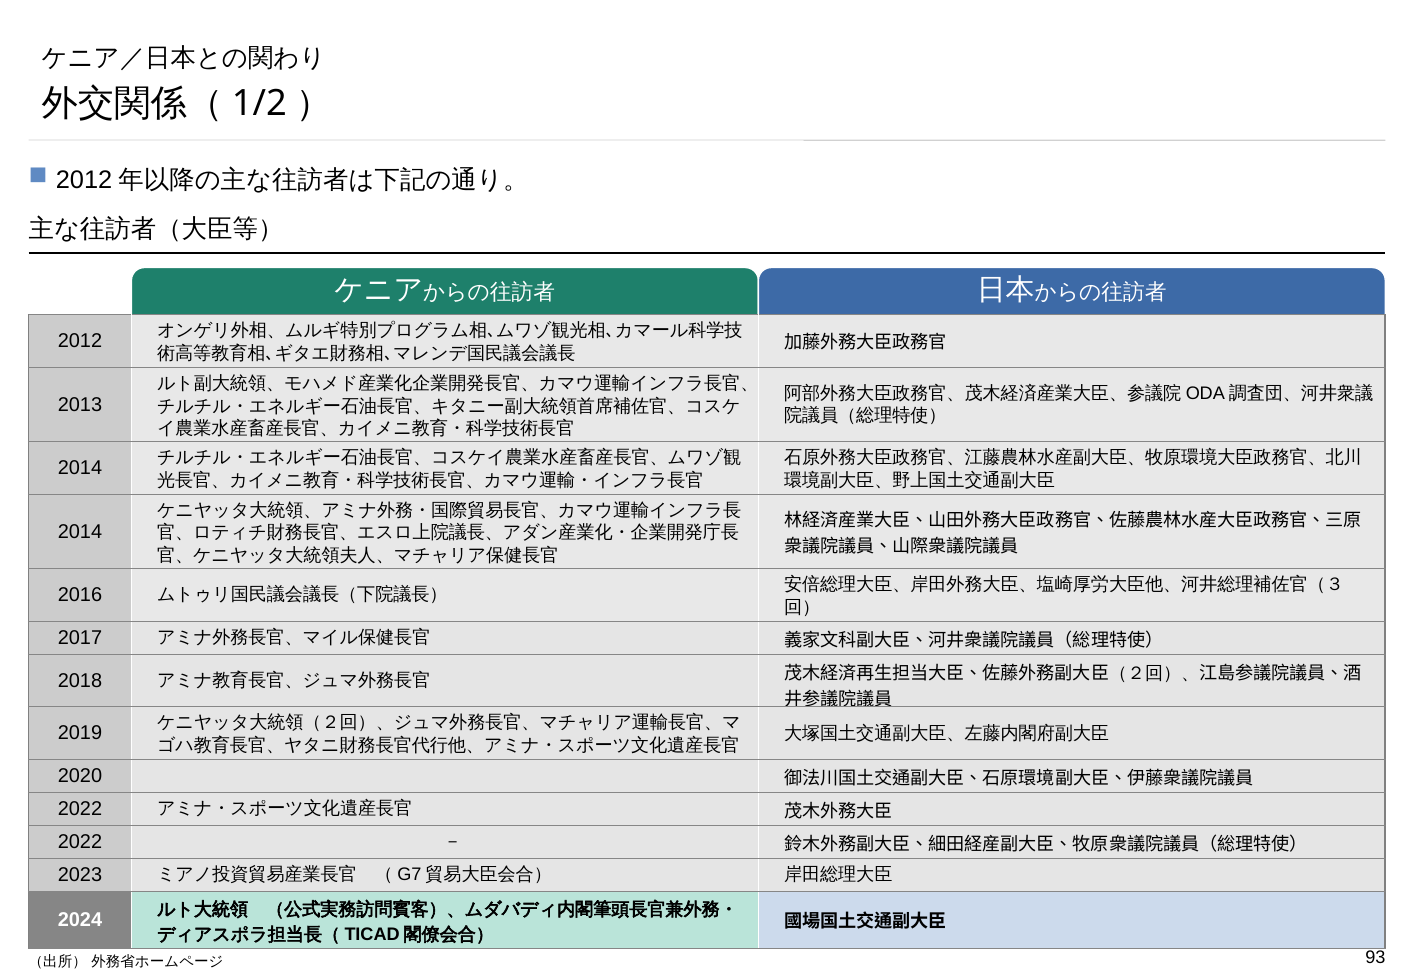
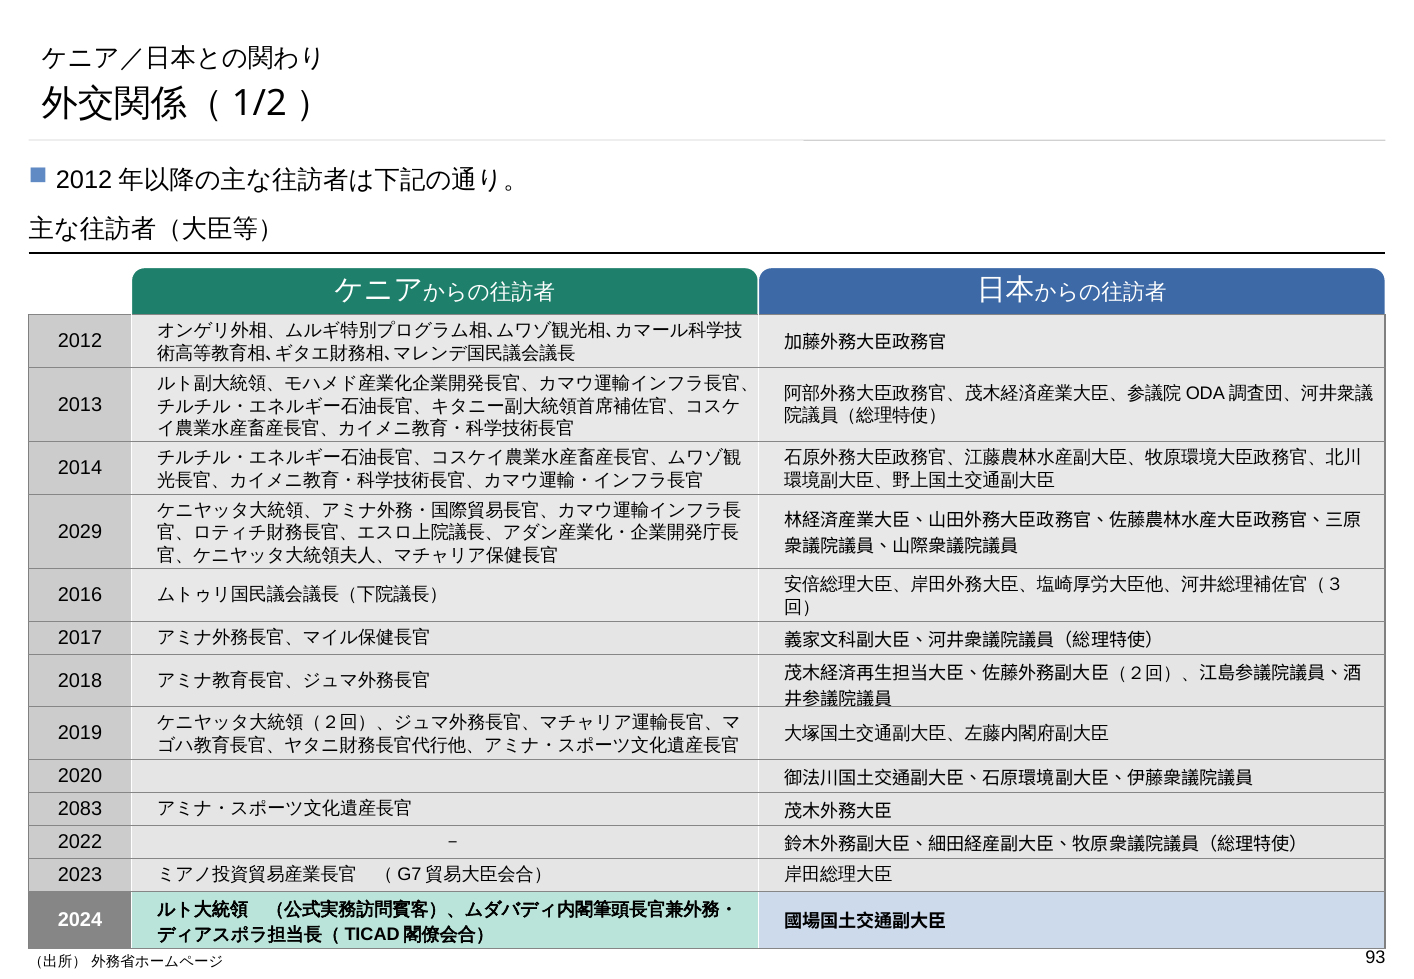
2014 at (80, 532): 2014 -> 2029
2022 at (80, 809): 2022 -> 2083
